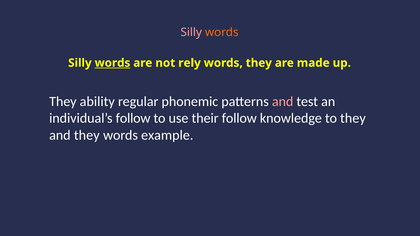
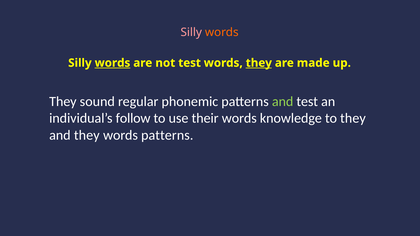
not rely: rely -> test
they at (259, 63) underline: none -> present
ability: ability -> sound
and at (283, 102) colour: pink -> light green
their follow: follow -> words
words example: example -> patterns
